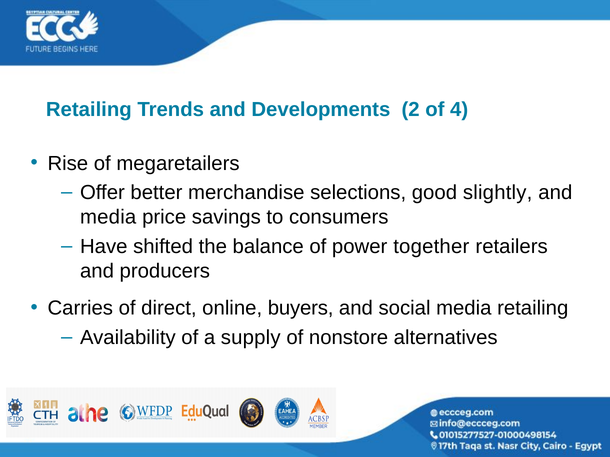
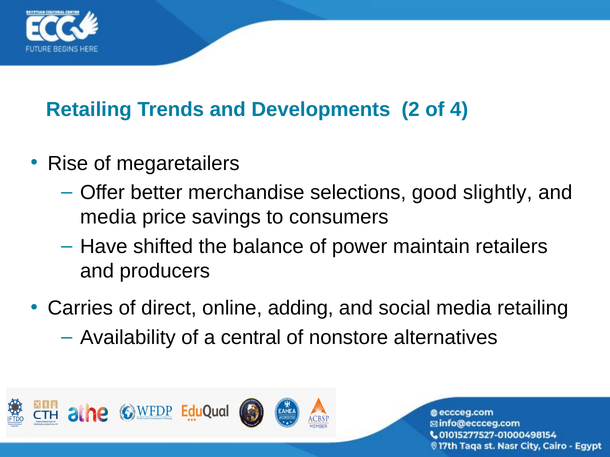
together: together -> maintain
buyers: buyers -> adding
supply: supply -> central
